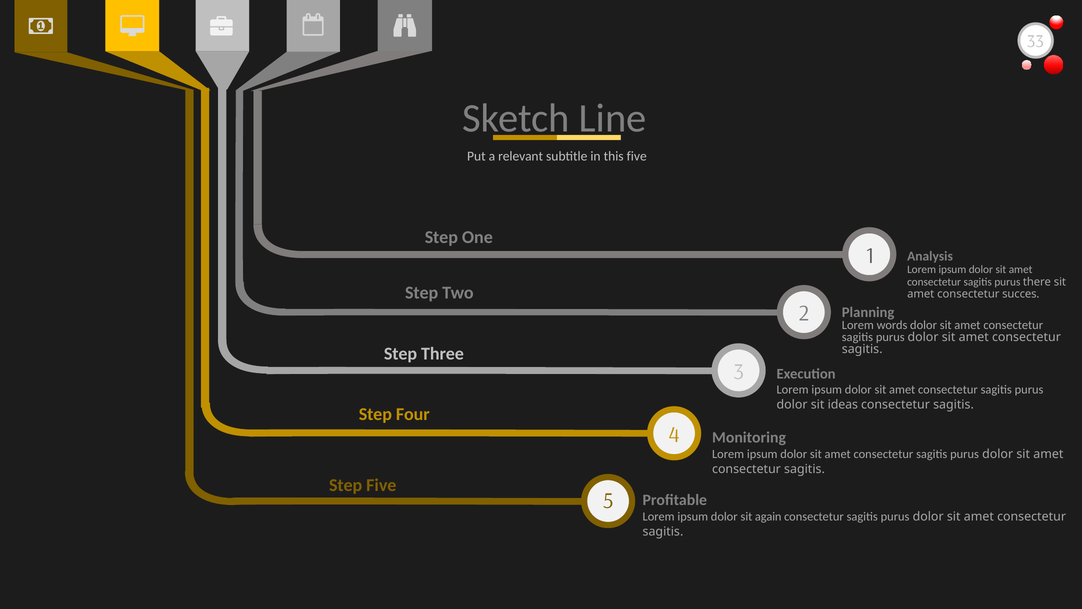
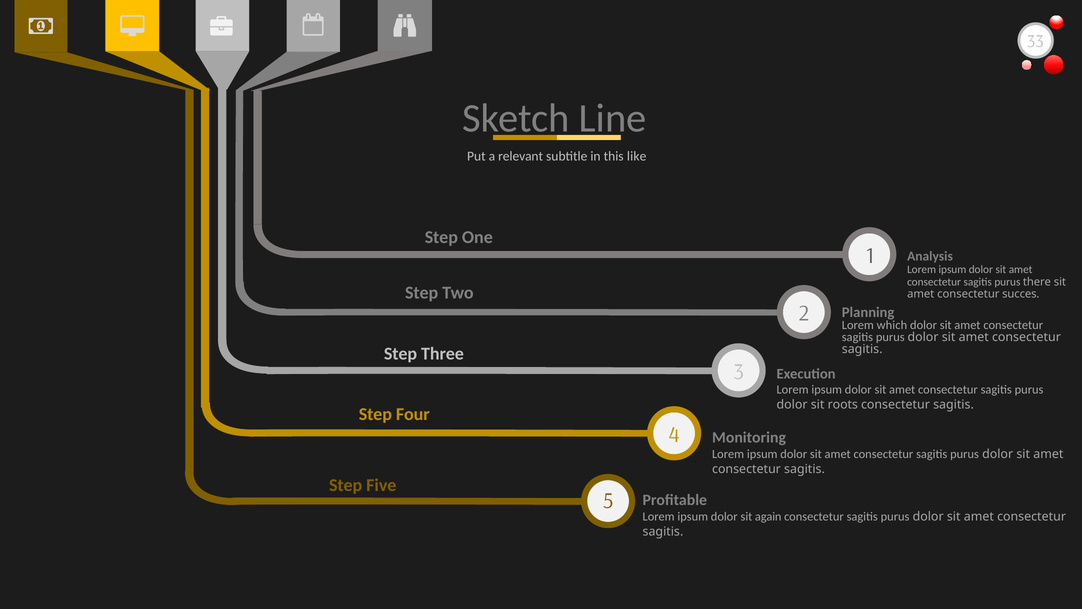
this five: five -> like
words: words -> which
ideas: ideas -> roots
